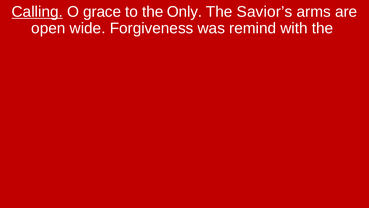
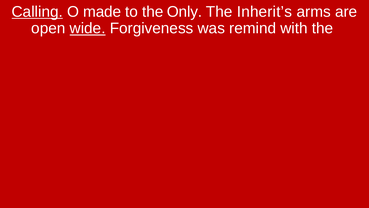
grace: grace -> made
Savior’s: Savior’s -> Inherit’s
wide underline: none -> present
